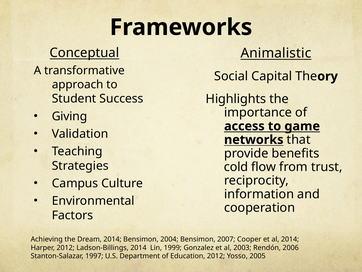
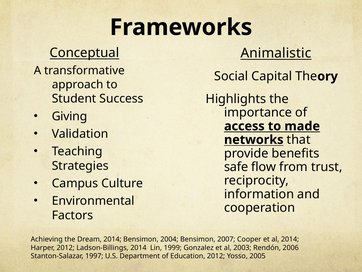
game: game -> made
cold: cold -> safe
